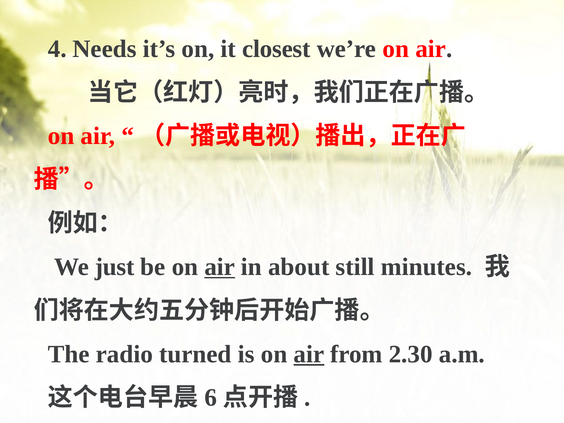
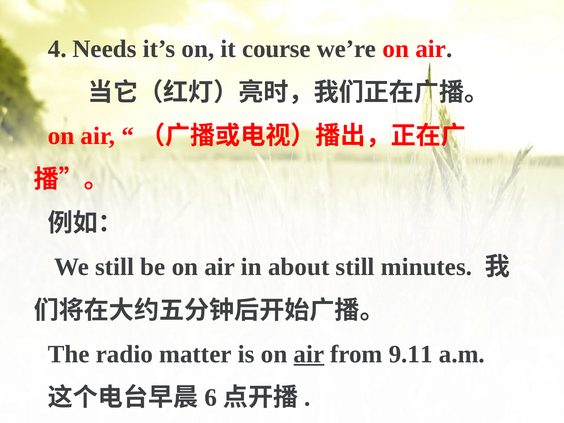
closest: closest -> course
We just: just -> still
air at (220, 267) underline: present -> none
turned: turned -> matter
2.30: 2.30 -> 9.11
